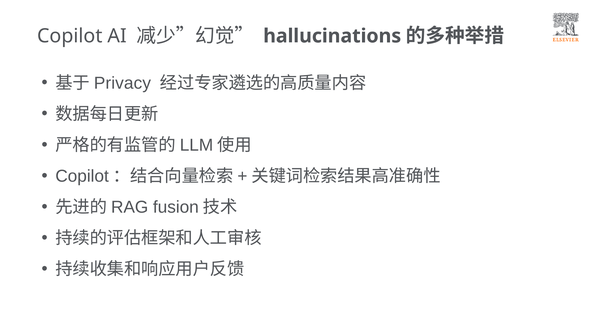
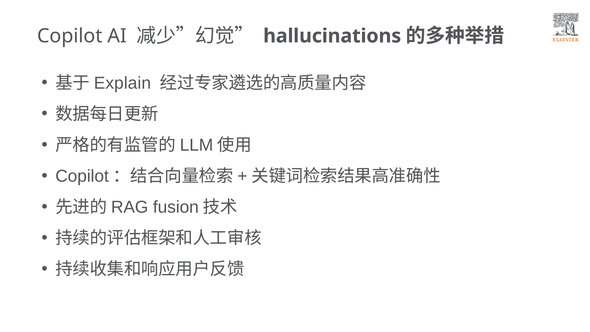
Privacy: Privacy -> Explain
